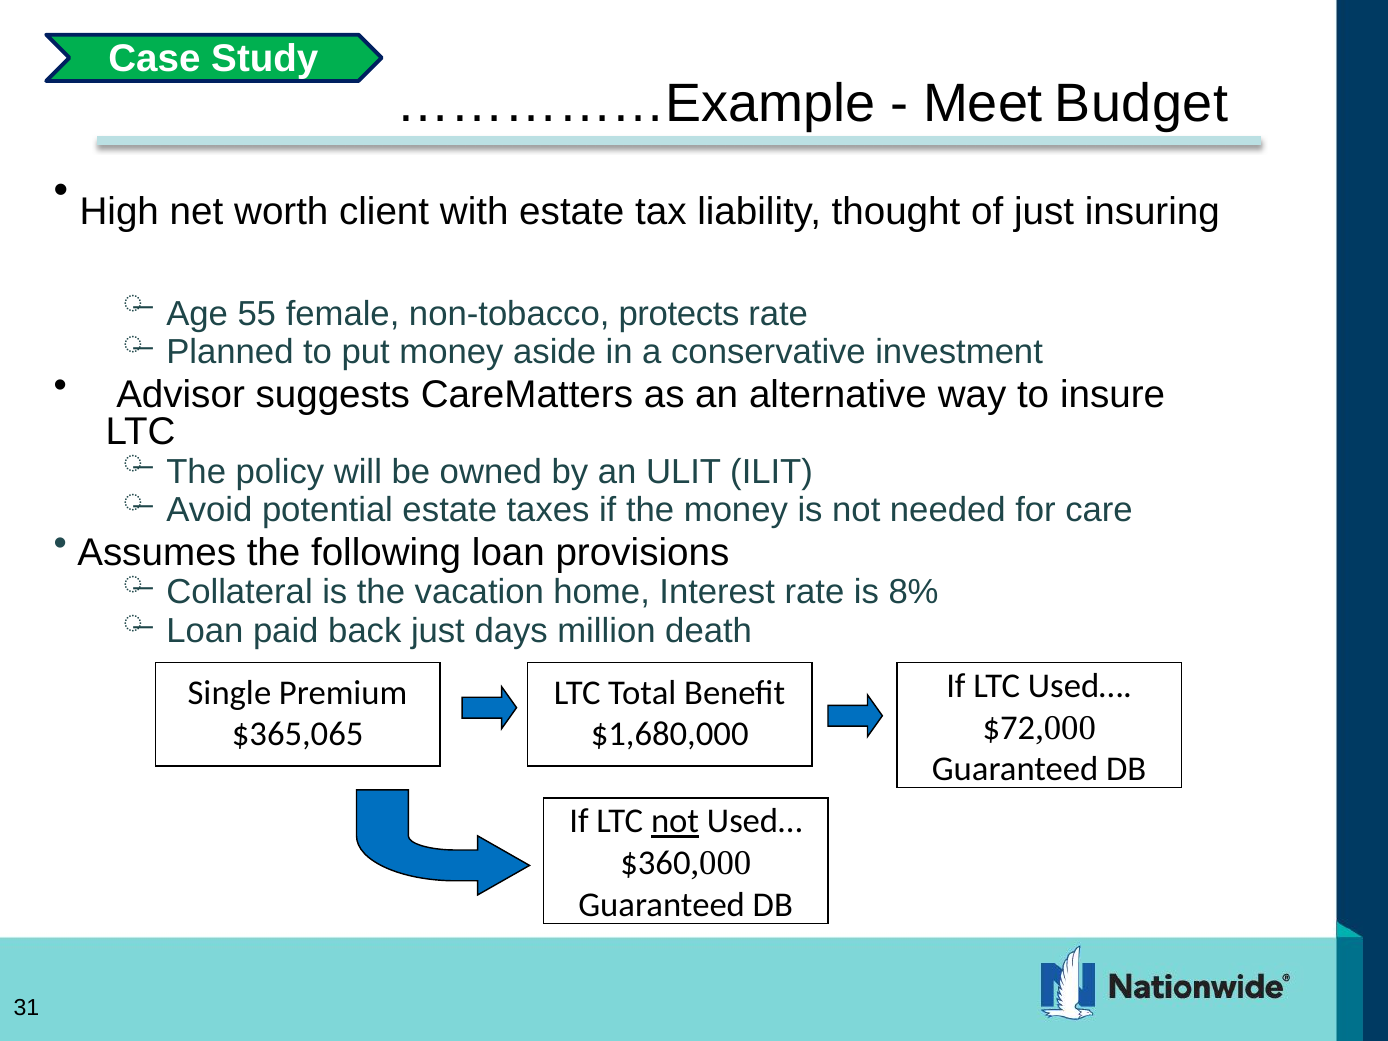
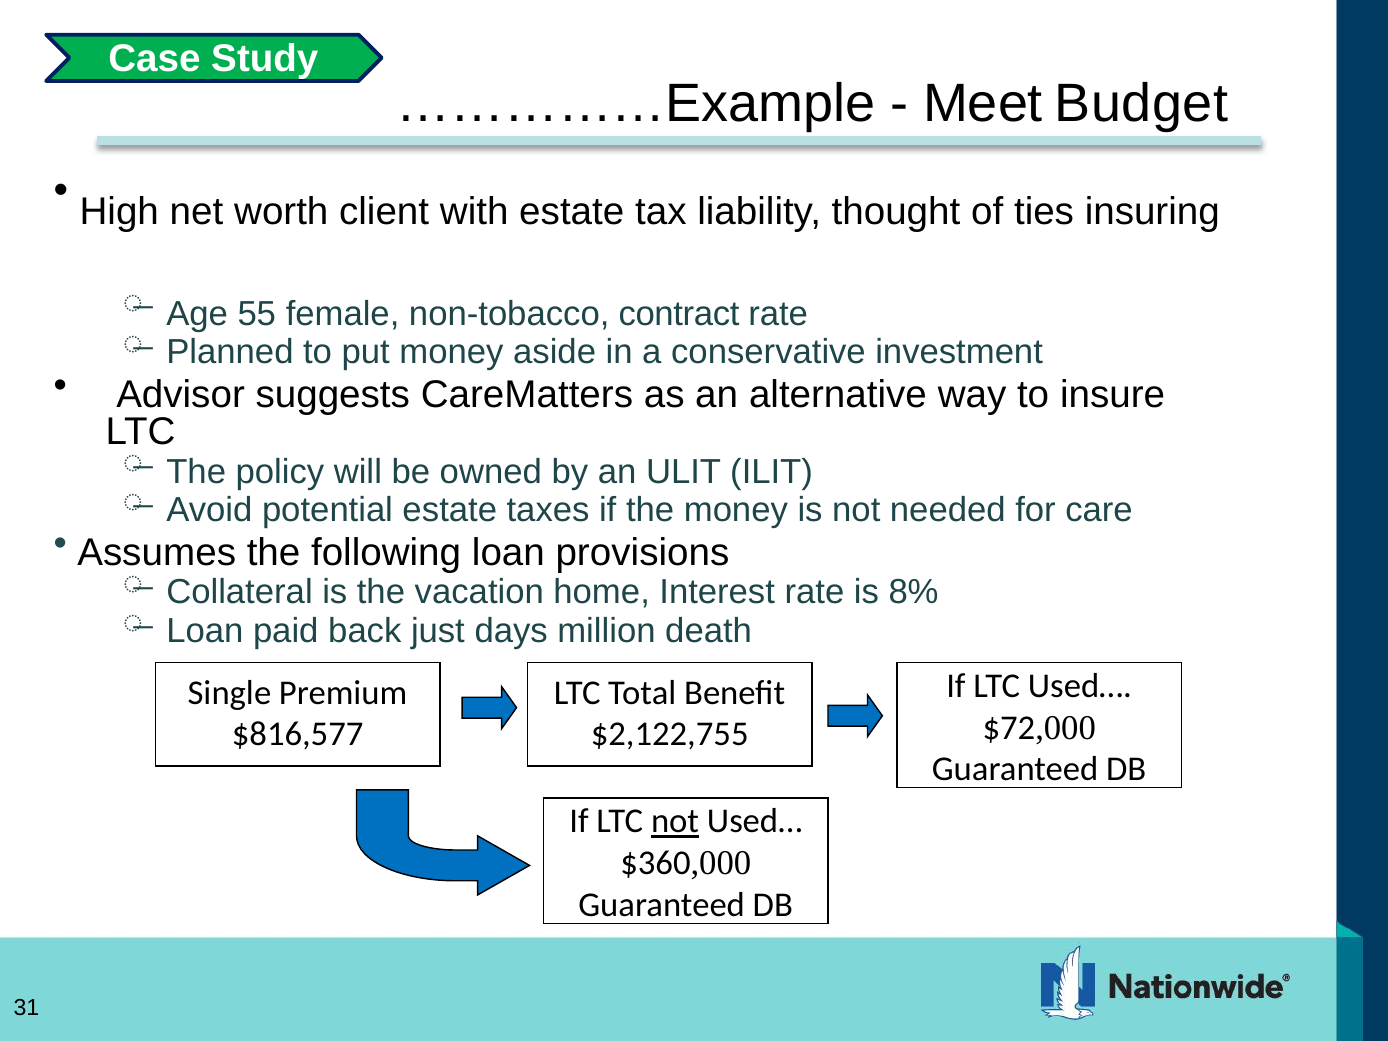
of just: just -> ties
protects: protects -> contract
$365,065: $365,065 -> $816,577
$1,680,000: $1,680,000 -> $2,122,755
